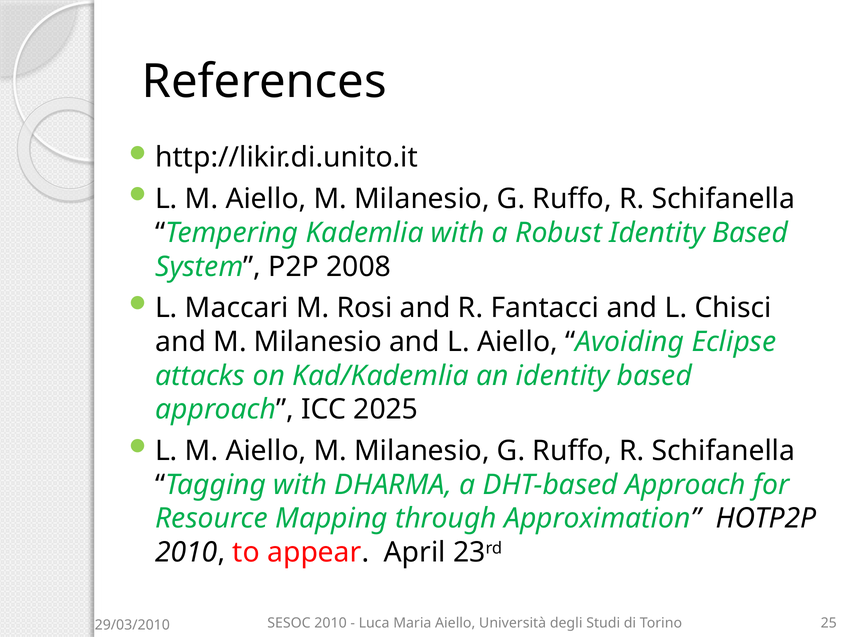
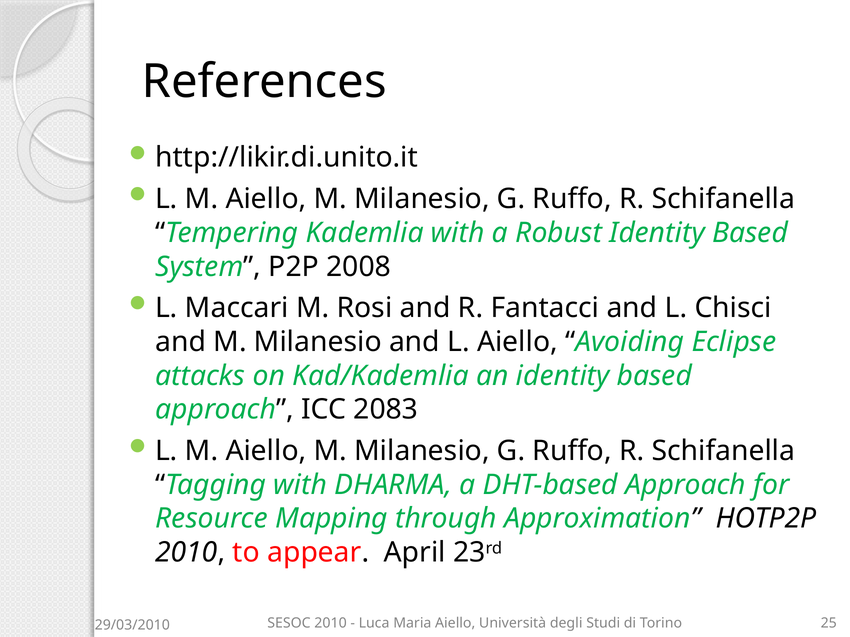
2025: 2025 -> 2083
